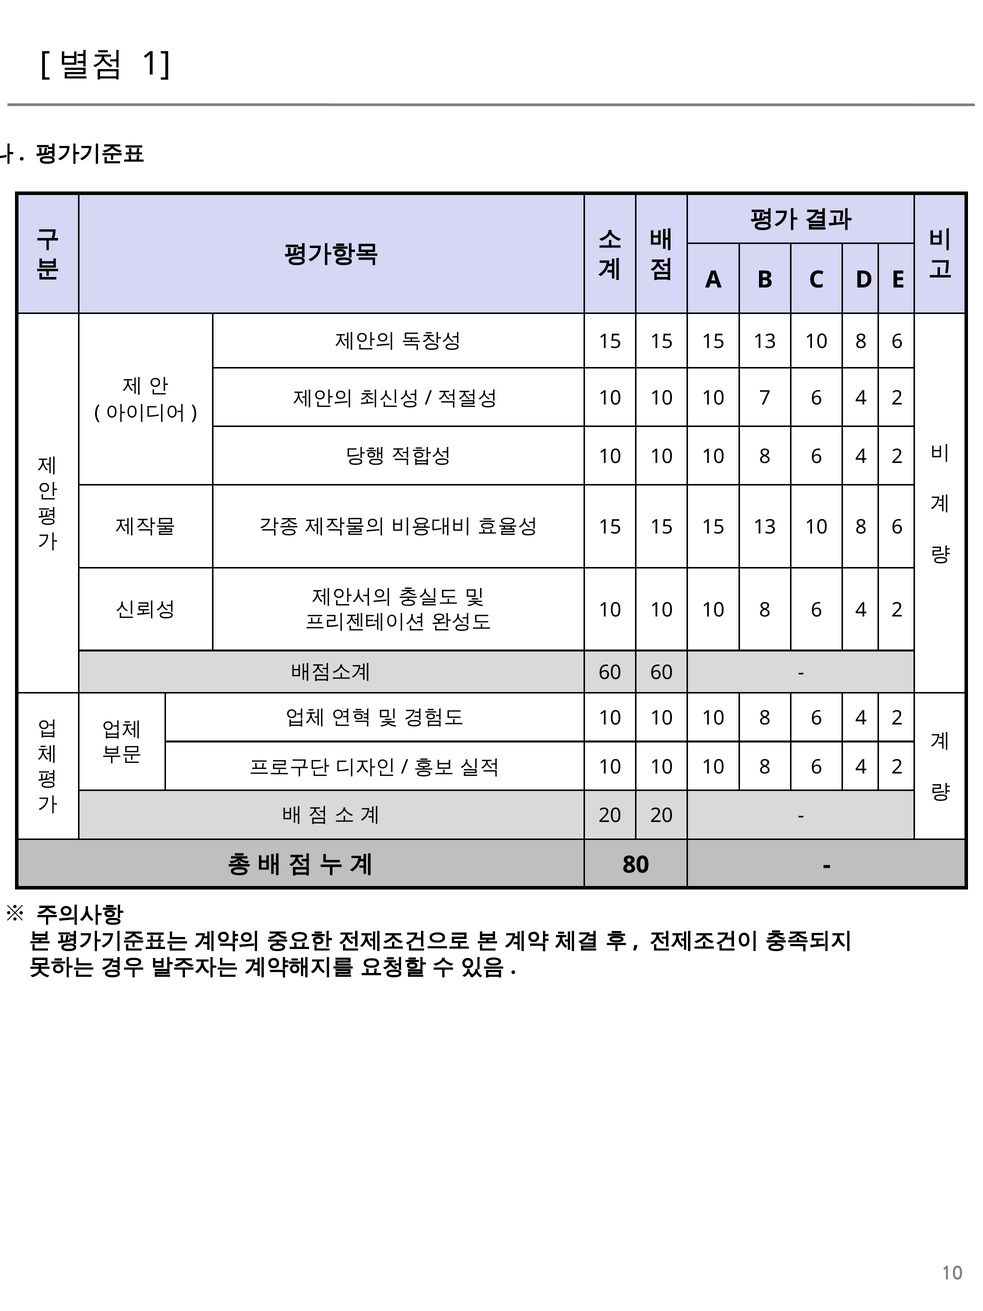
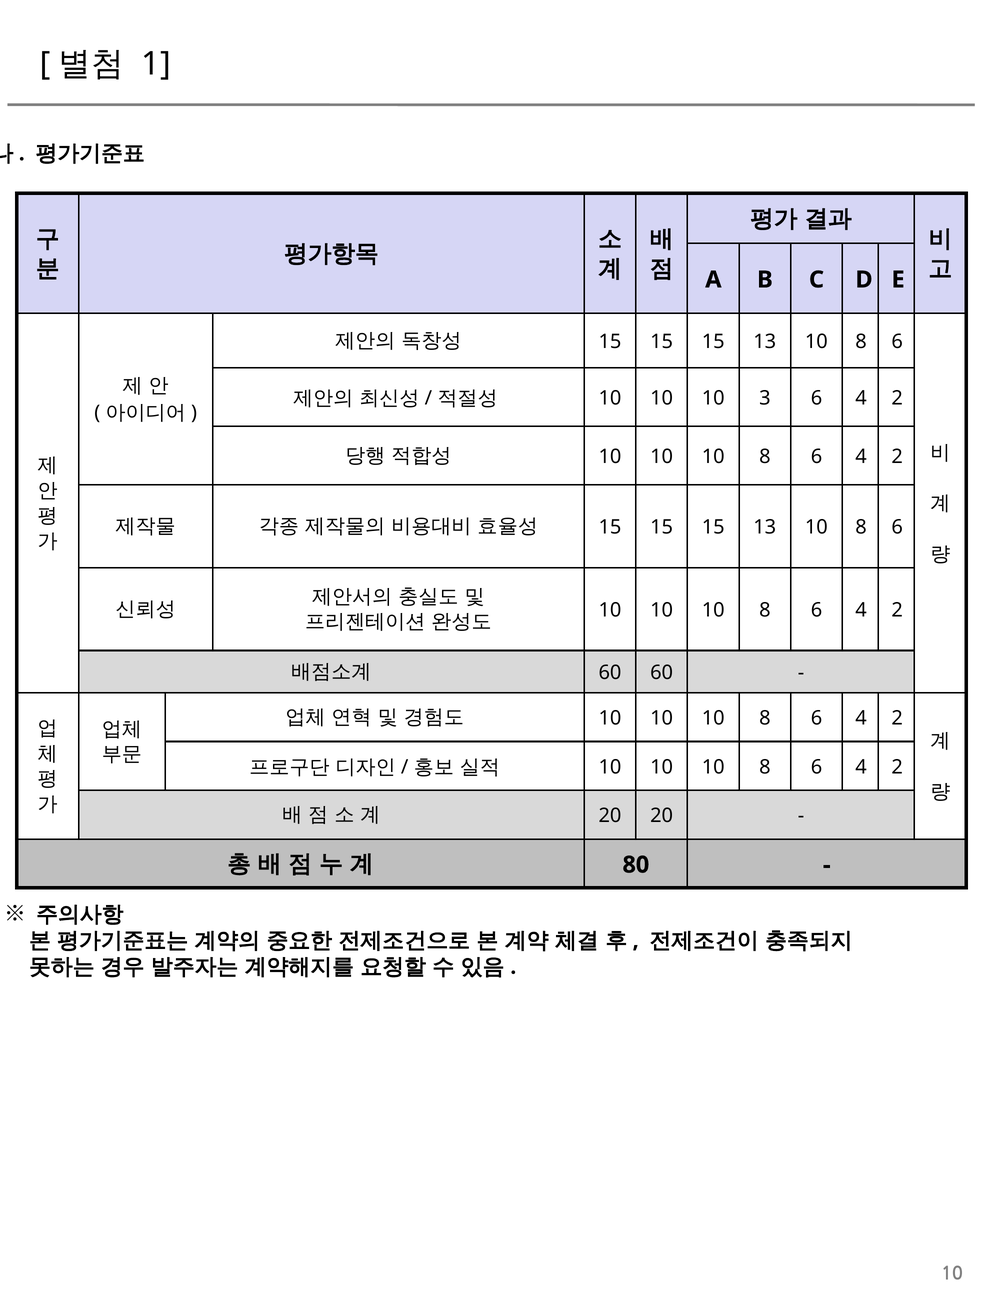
7: 7 -> 3
